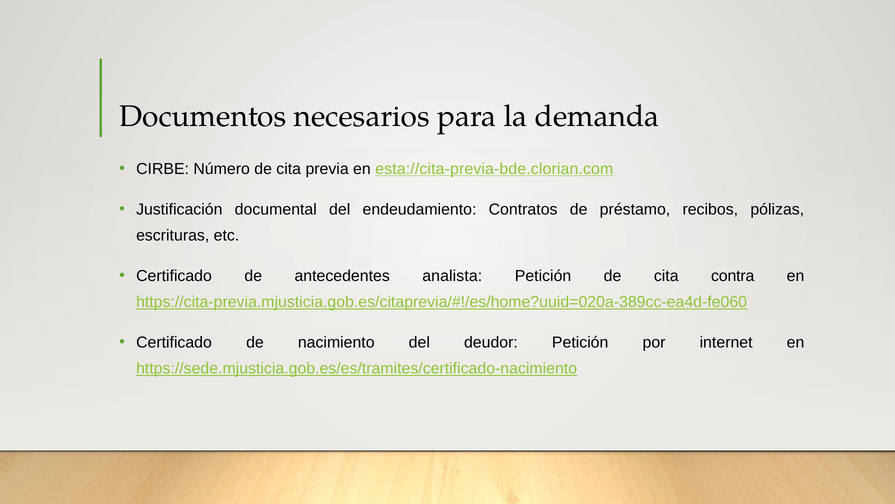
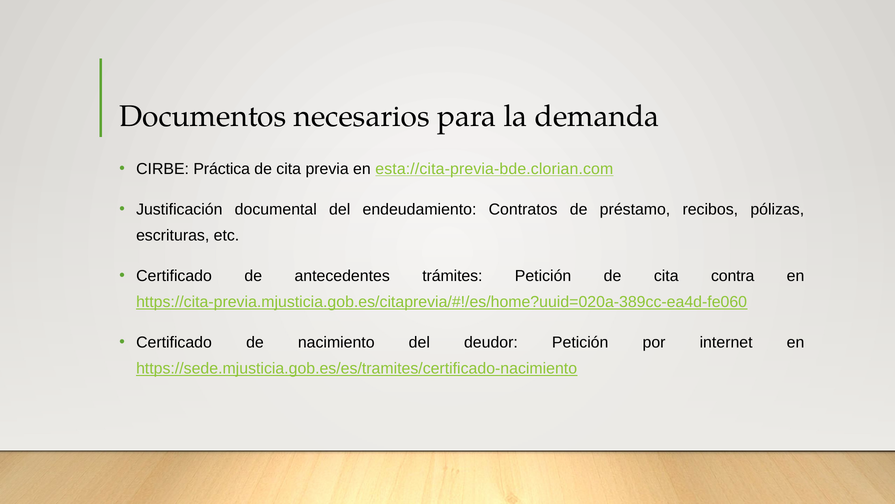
Número: Número -> Práctica
analista: analista -> trámites
